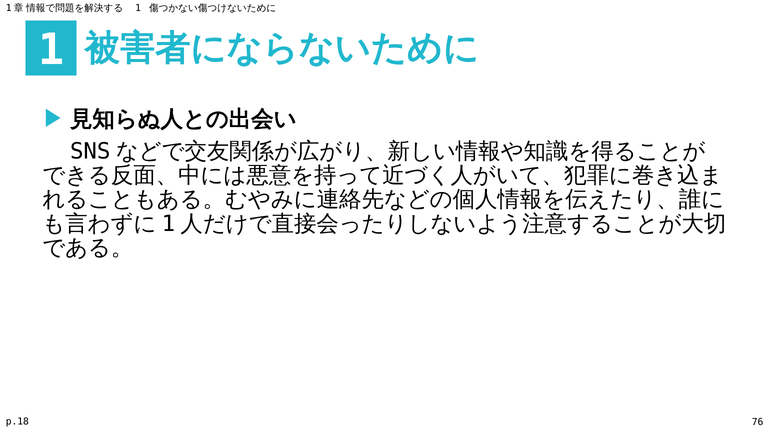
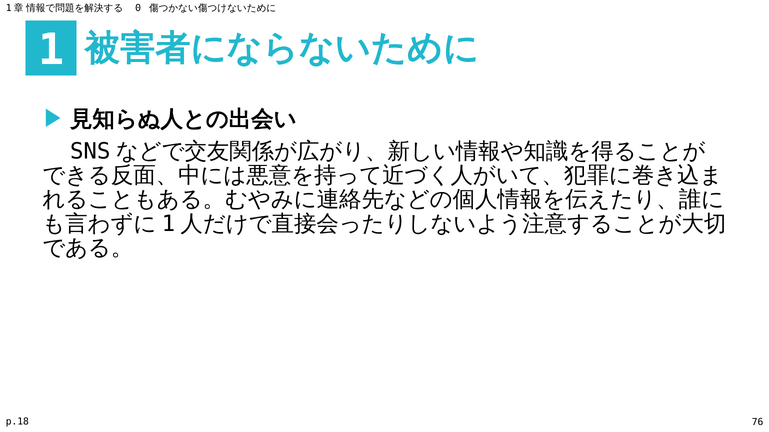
1 at (138, 8): 1 -> 0
